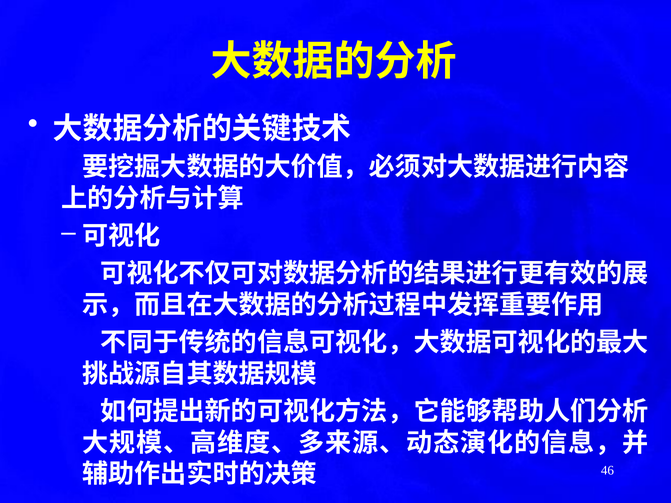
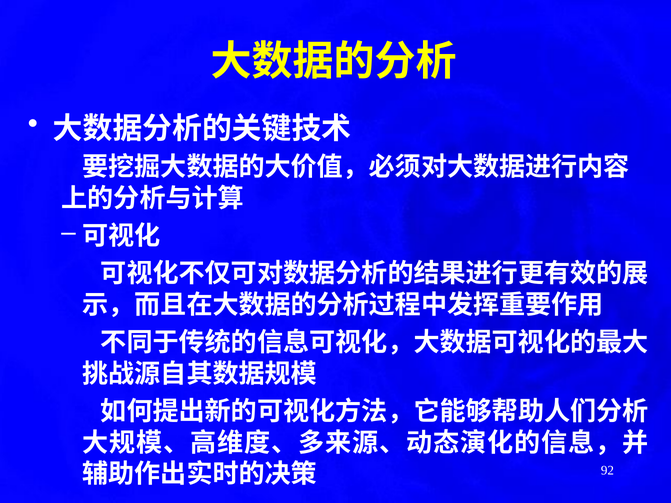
46: 46 -> 92
